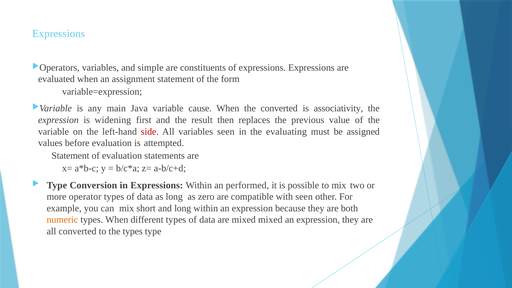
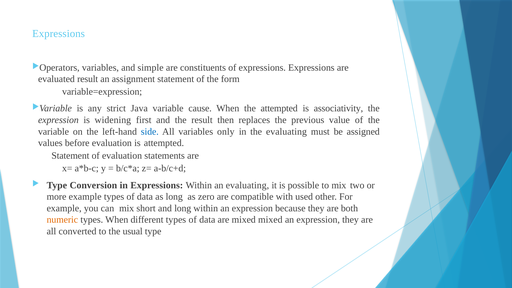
evaluated when: when -> result
main: main -> strict
the converted: converted -> attempted
side colour: red -> blue
variables seen: seen -> only
an performed: performed -> evaluating
more operator: operator -> example
with seen: seen -> used
the types: types -> usual
